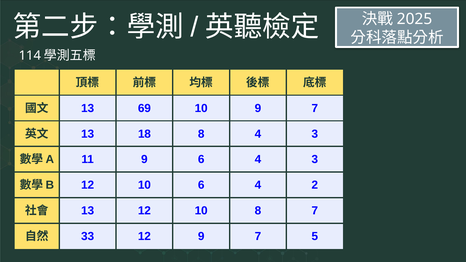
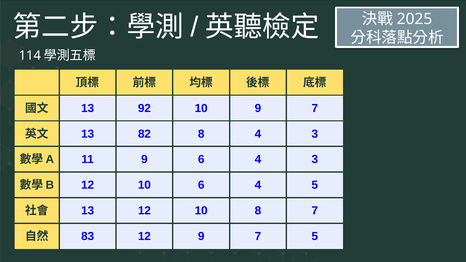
69: 69 -> 92
18: 18 -> 82
4 2: 2 -> 5
33: 33 -> 83
